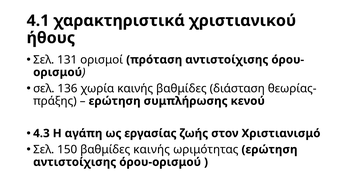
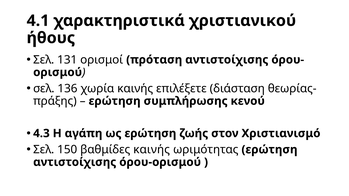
καινής βαθμίδες: βαθμίδες -> επιλέξετε
ως εργασίας: εργασίας -> ερώτηση
